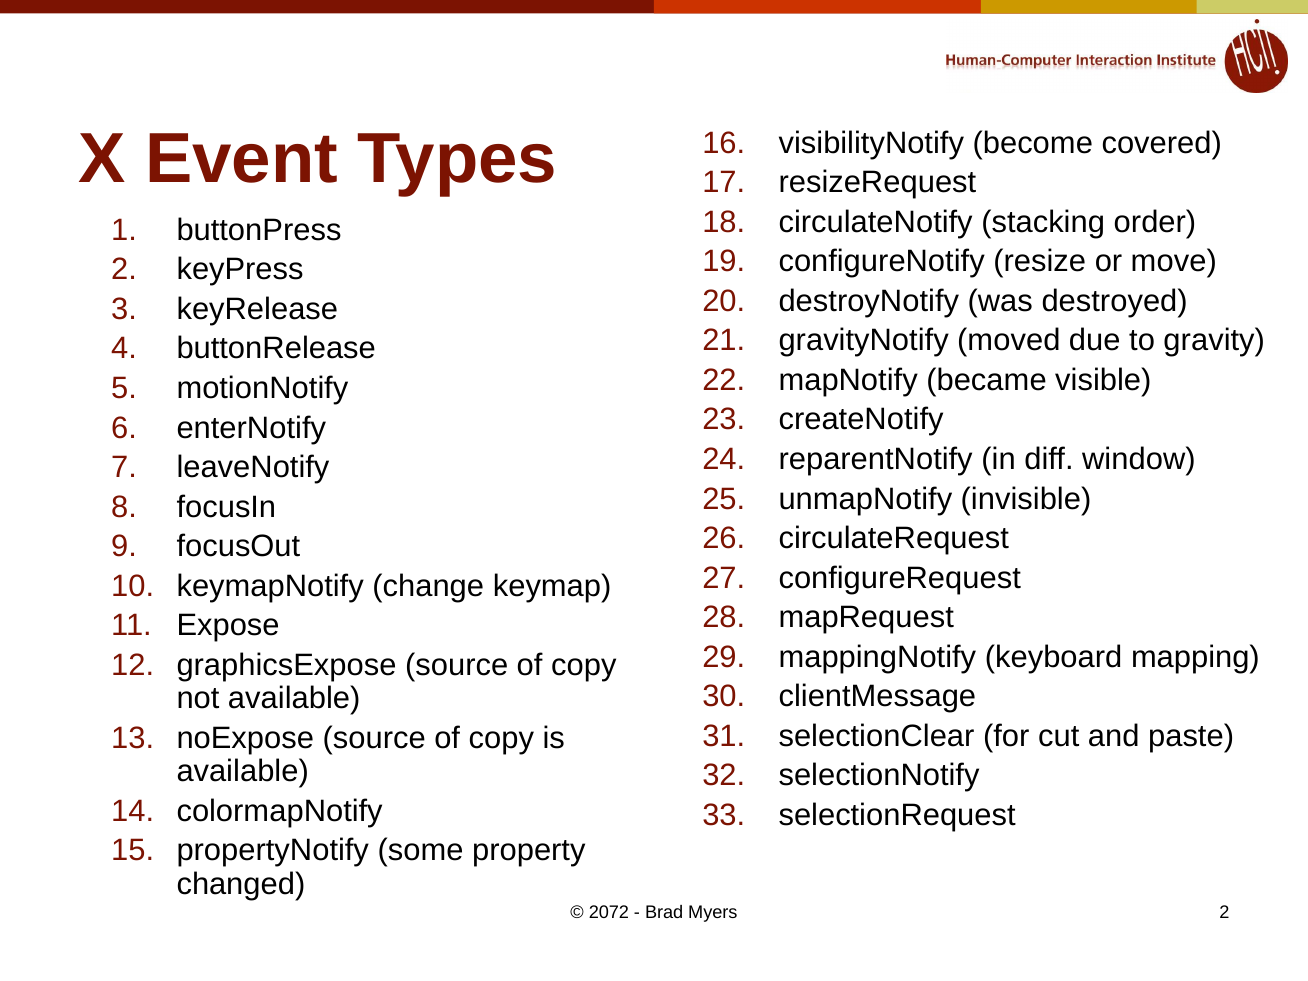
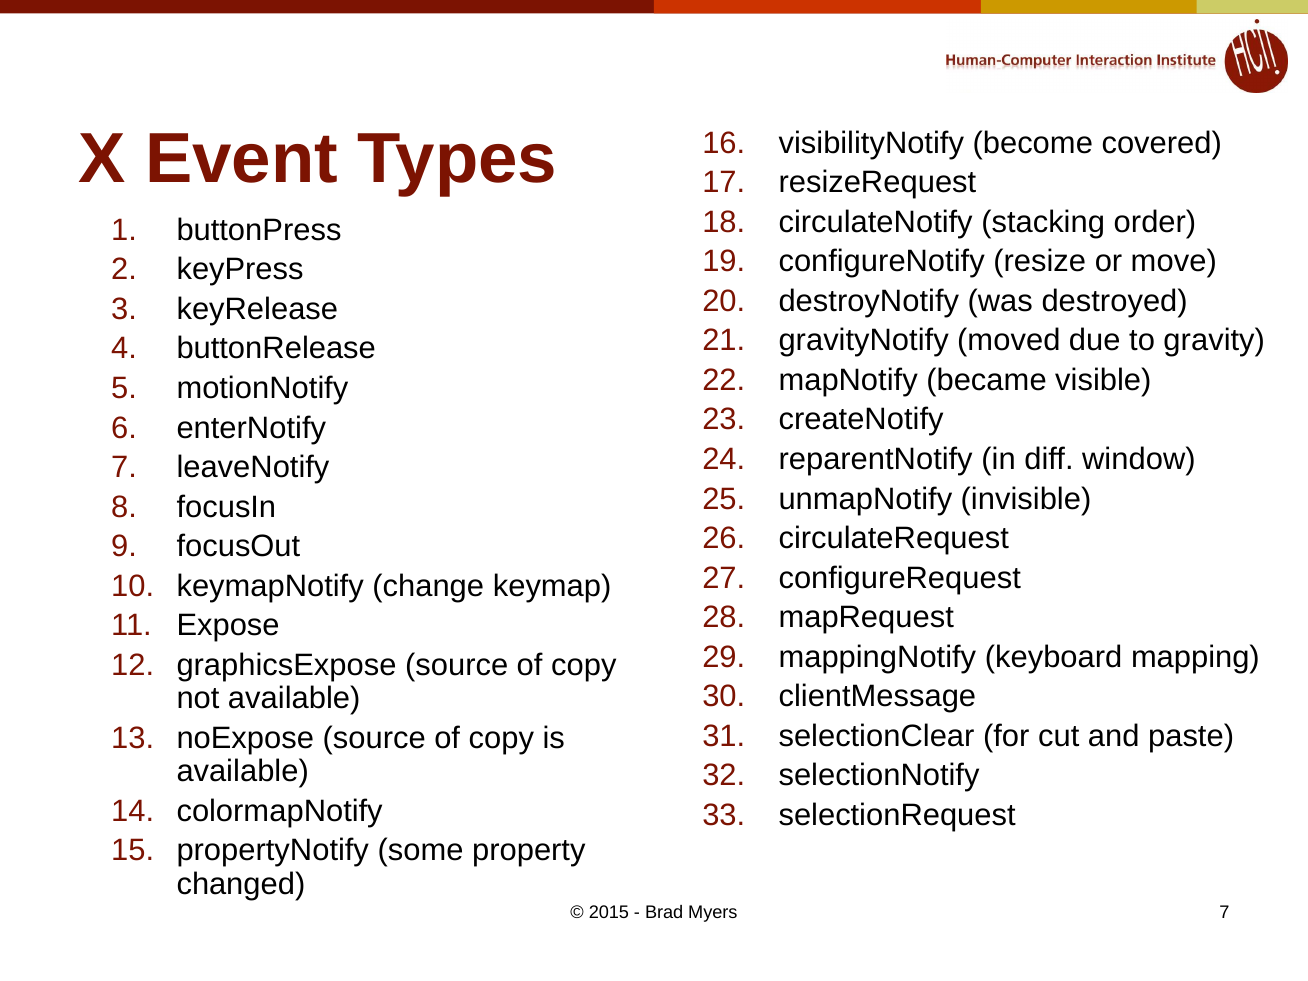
2072: 2072 -> 2015
Myers 2: 2 -> 7
